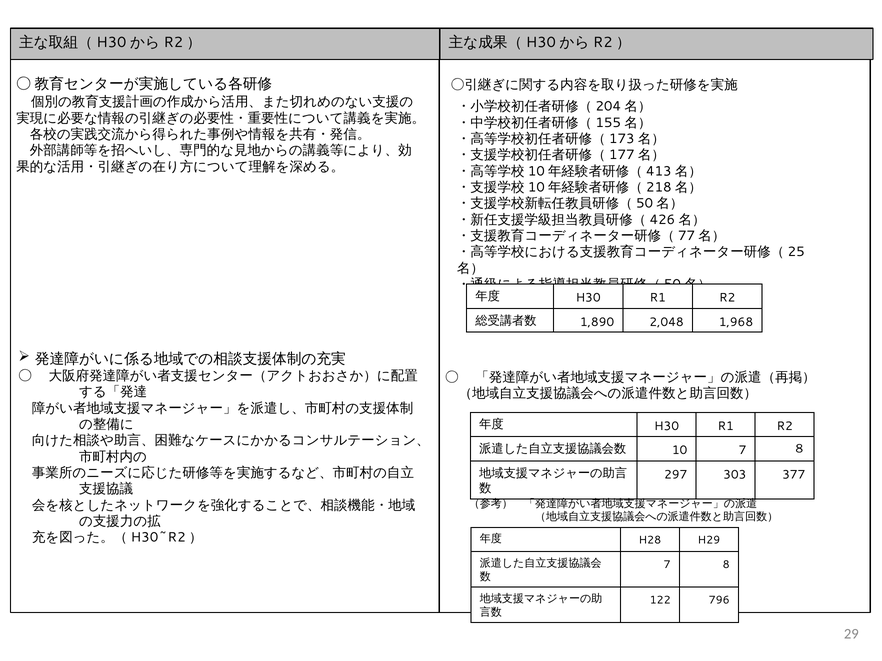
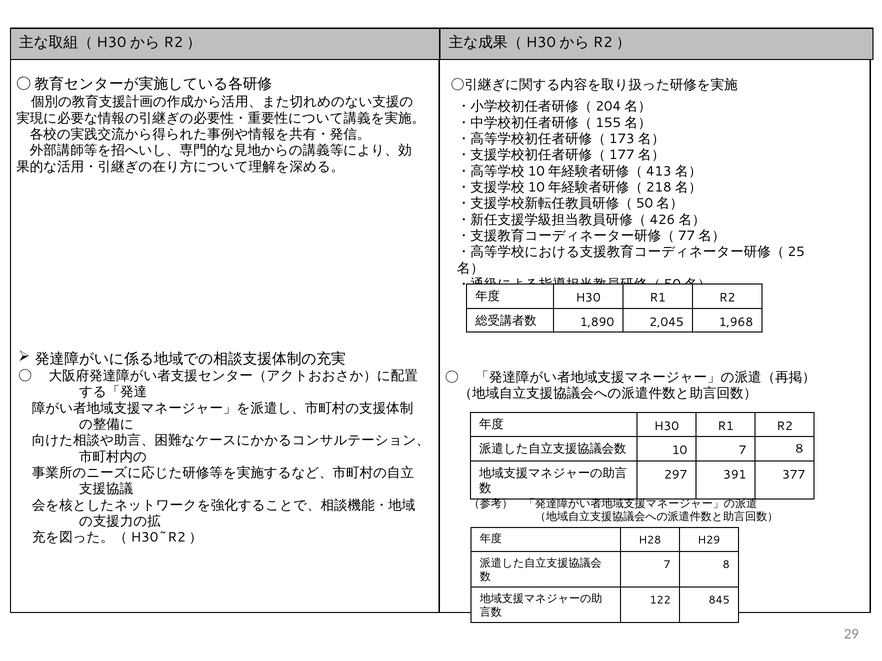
2,048: 2,048 -> 2,045
303: 303 -> 391
796: 796 -> 845
